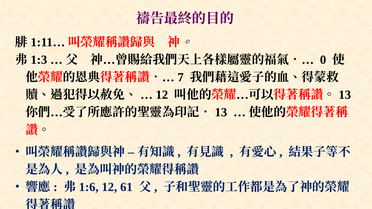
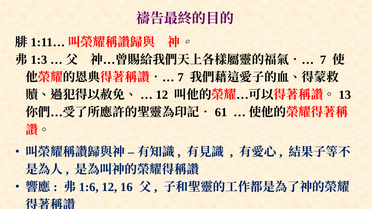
0 at (323, 60): 0 -> 7
13 at (221, 113): 13 -> 61
61: 61 -> 16
